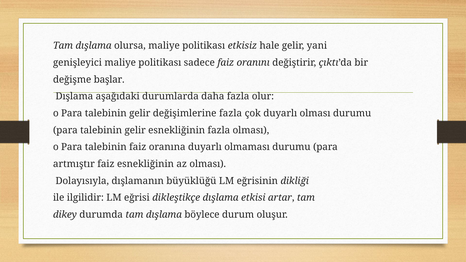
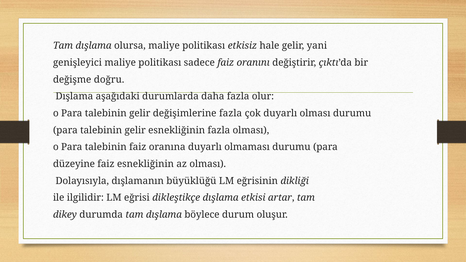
başlar: başlar -> doğru
artmıştır: artmıştır -> düzeyine
